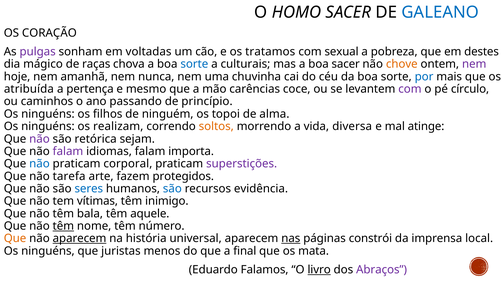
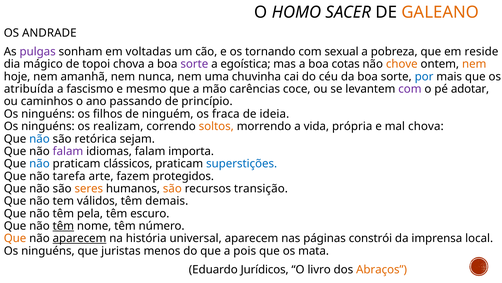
GALEANO colour: blue -> orange
CORAÇÃO: CORAÇÃO -> ANDRADE
tratamos: tratamos -> tornando
destes: destes -> reside
raças: raças -> topoi
sorte at (194, 64) colour: blue -> purple
culturais: culturais -> egoística
boa sacer: sacer -> cotas
nem at (474, 64) colour: purple -> orange
pertença: pertença -> fascismo
círculo: círculo -> adotar
topoi: topoi -> fraca
alma: alma -> ideia
diversa: diversa -> própria
mal atinge: atinge -> chova
não at (39, 139) colour: purple -> blue
corporal: corporal -> clássicos
superstições colour: purple -> blue
seres colour: blue -> orange
são at (172, 188) colour: blue -> orange
evidência: evidência -> transição
vítimas: vítimas -> válidos
inimigo: inimigo -> demais
bala: bala -> pela
aquele: aquele -> escuro
nas underline: present -> none
final: final -> pois
Falamos: Falamos -> Jurídicos
livro underline: present -> none
Abraços colour: purple -> orange
